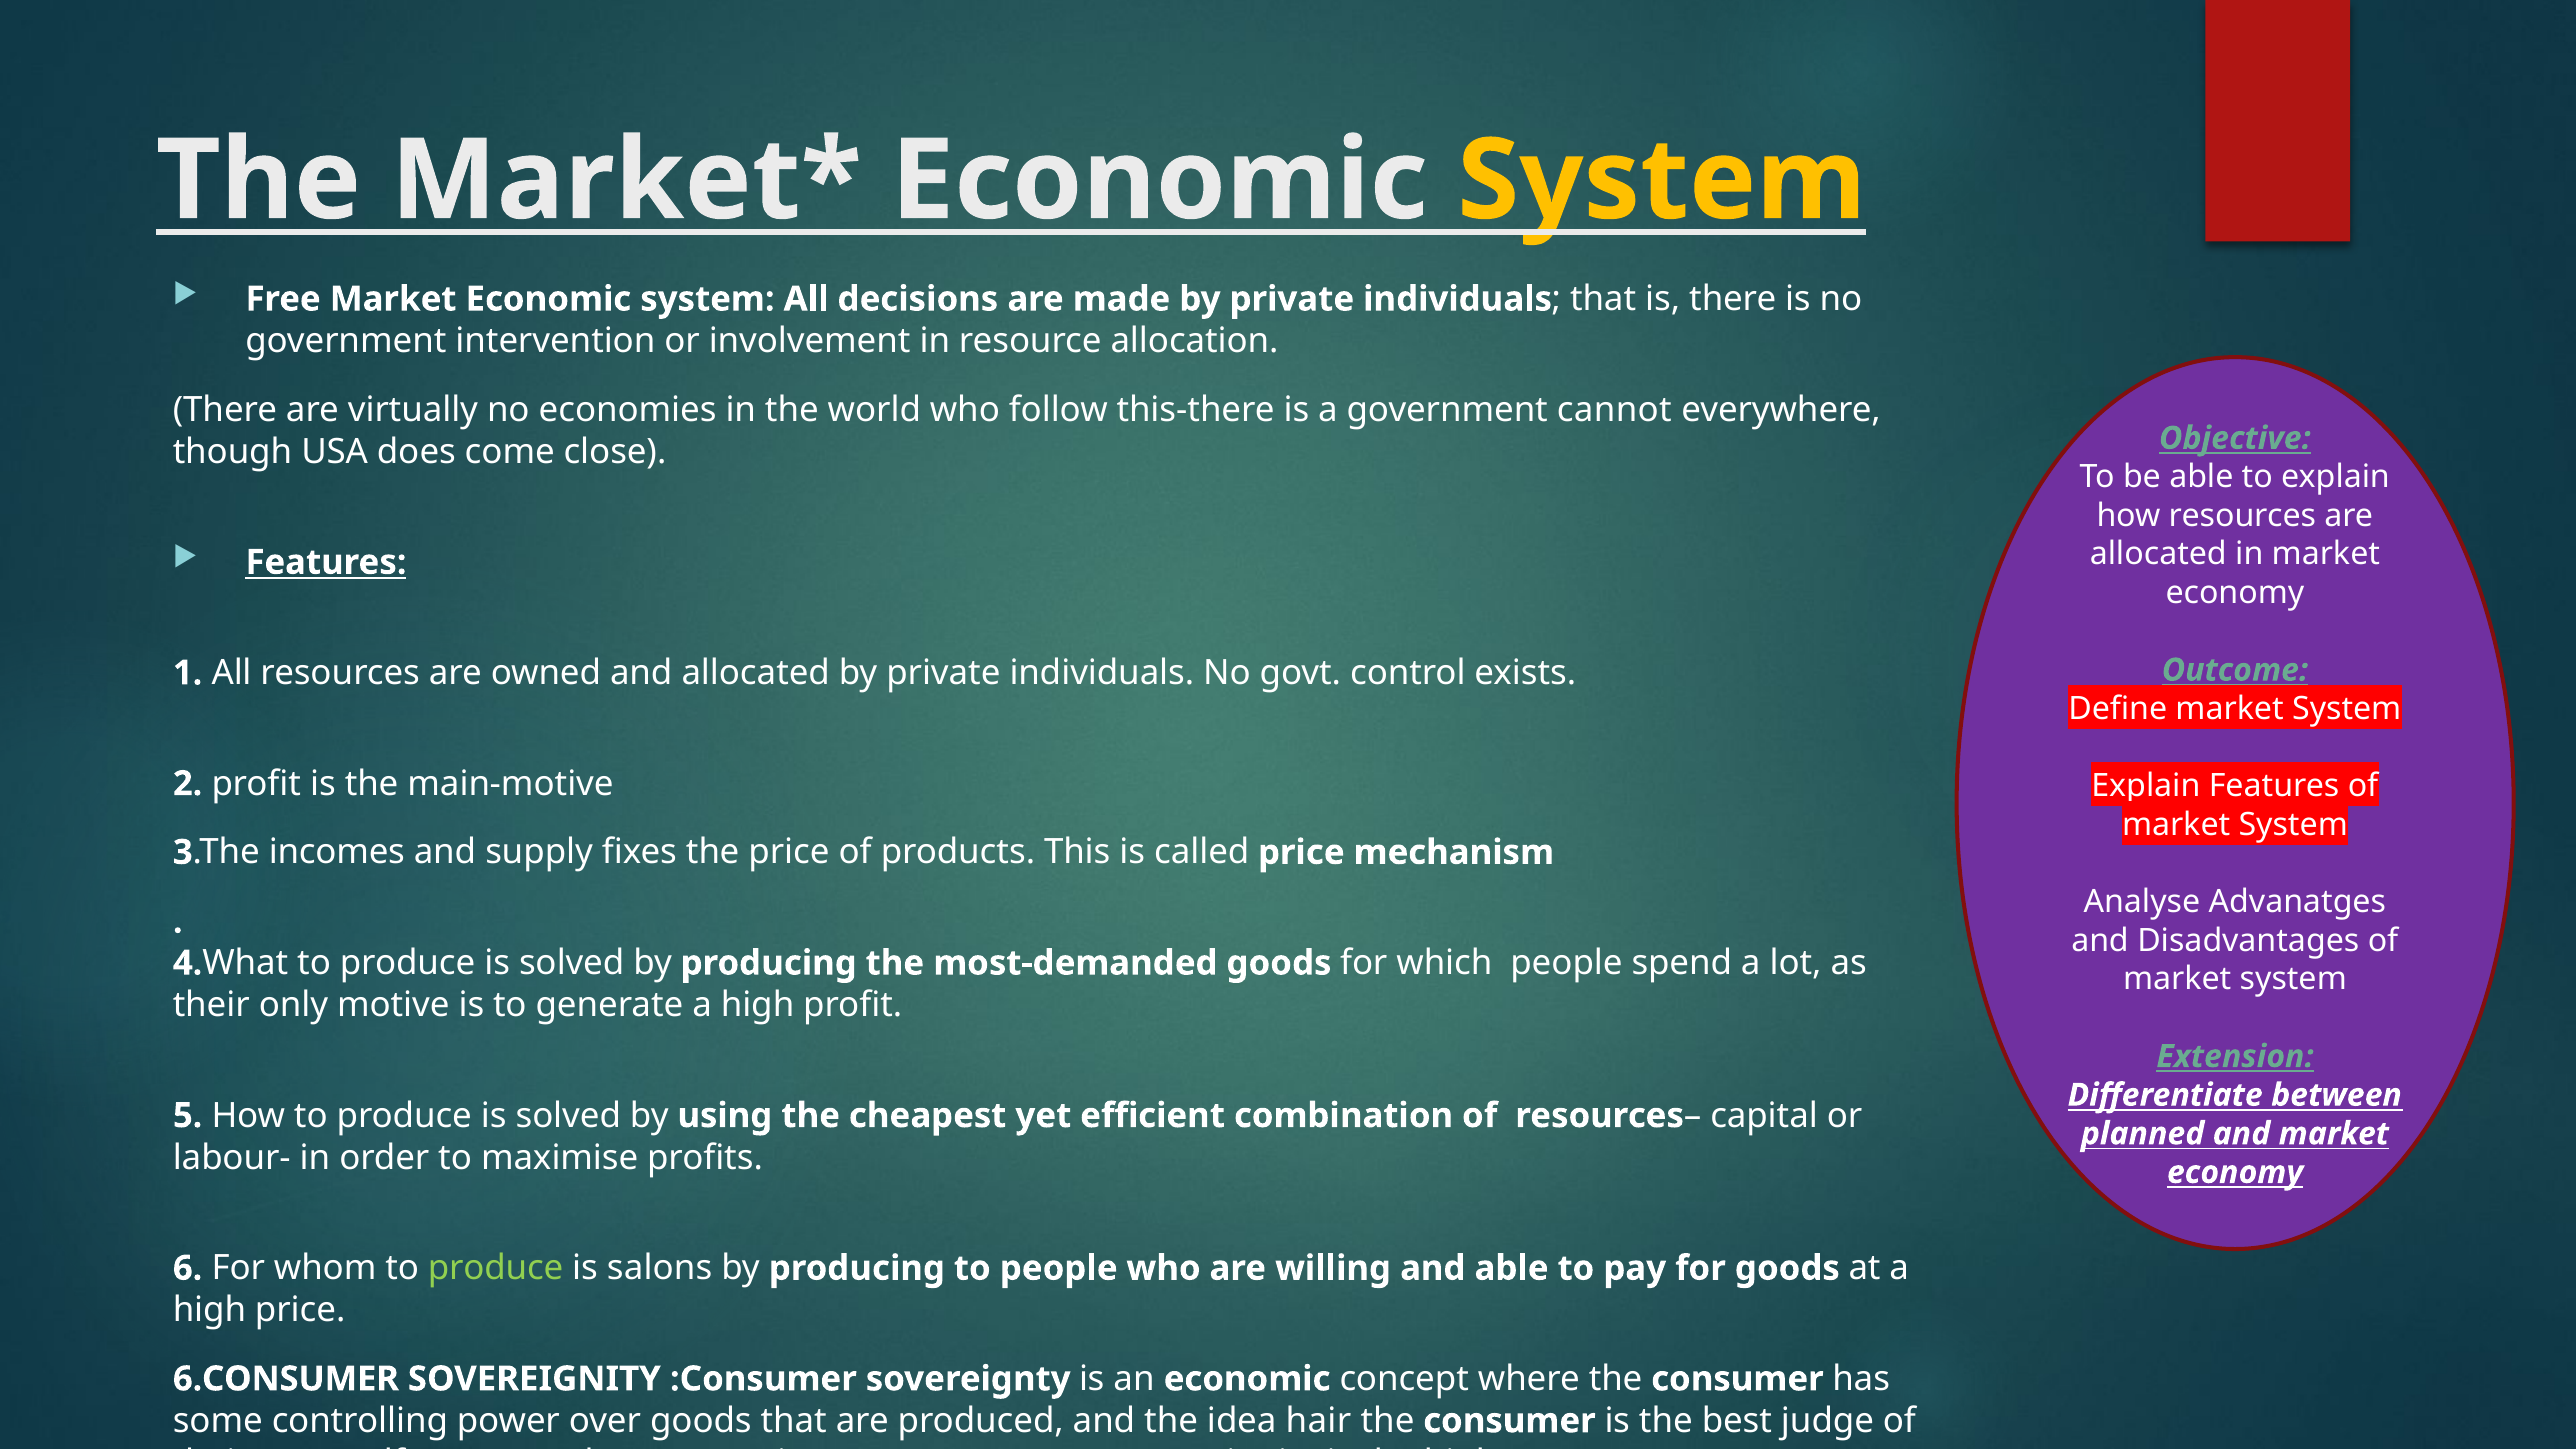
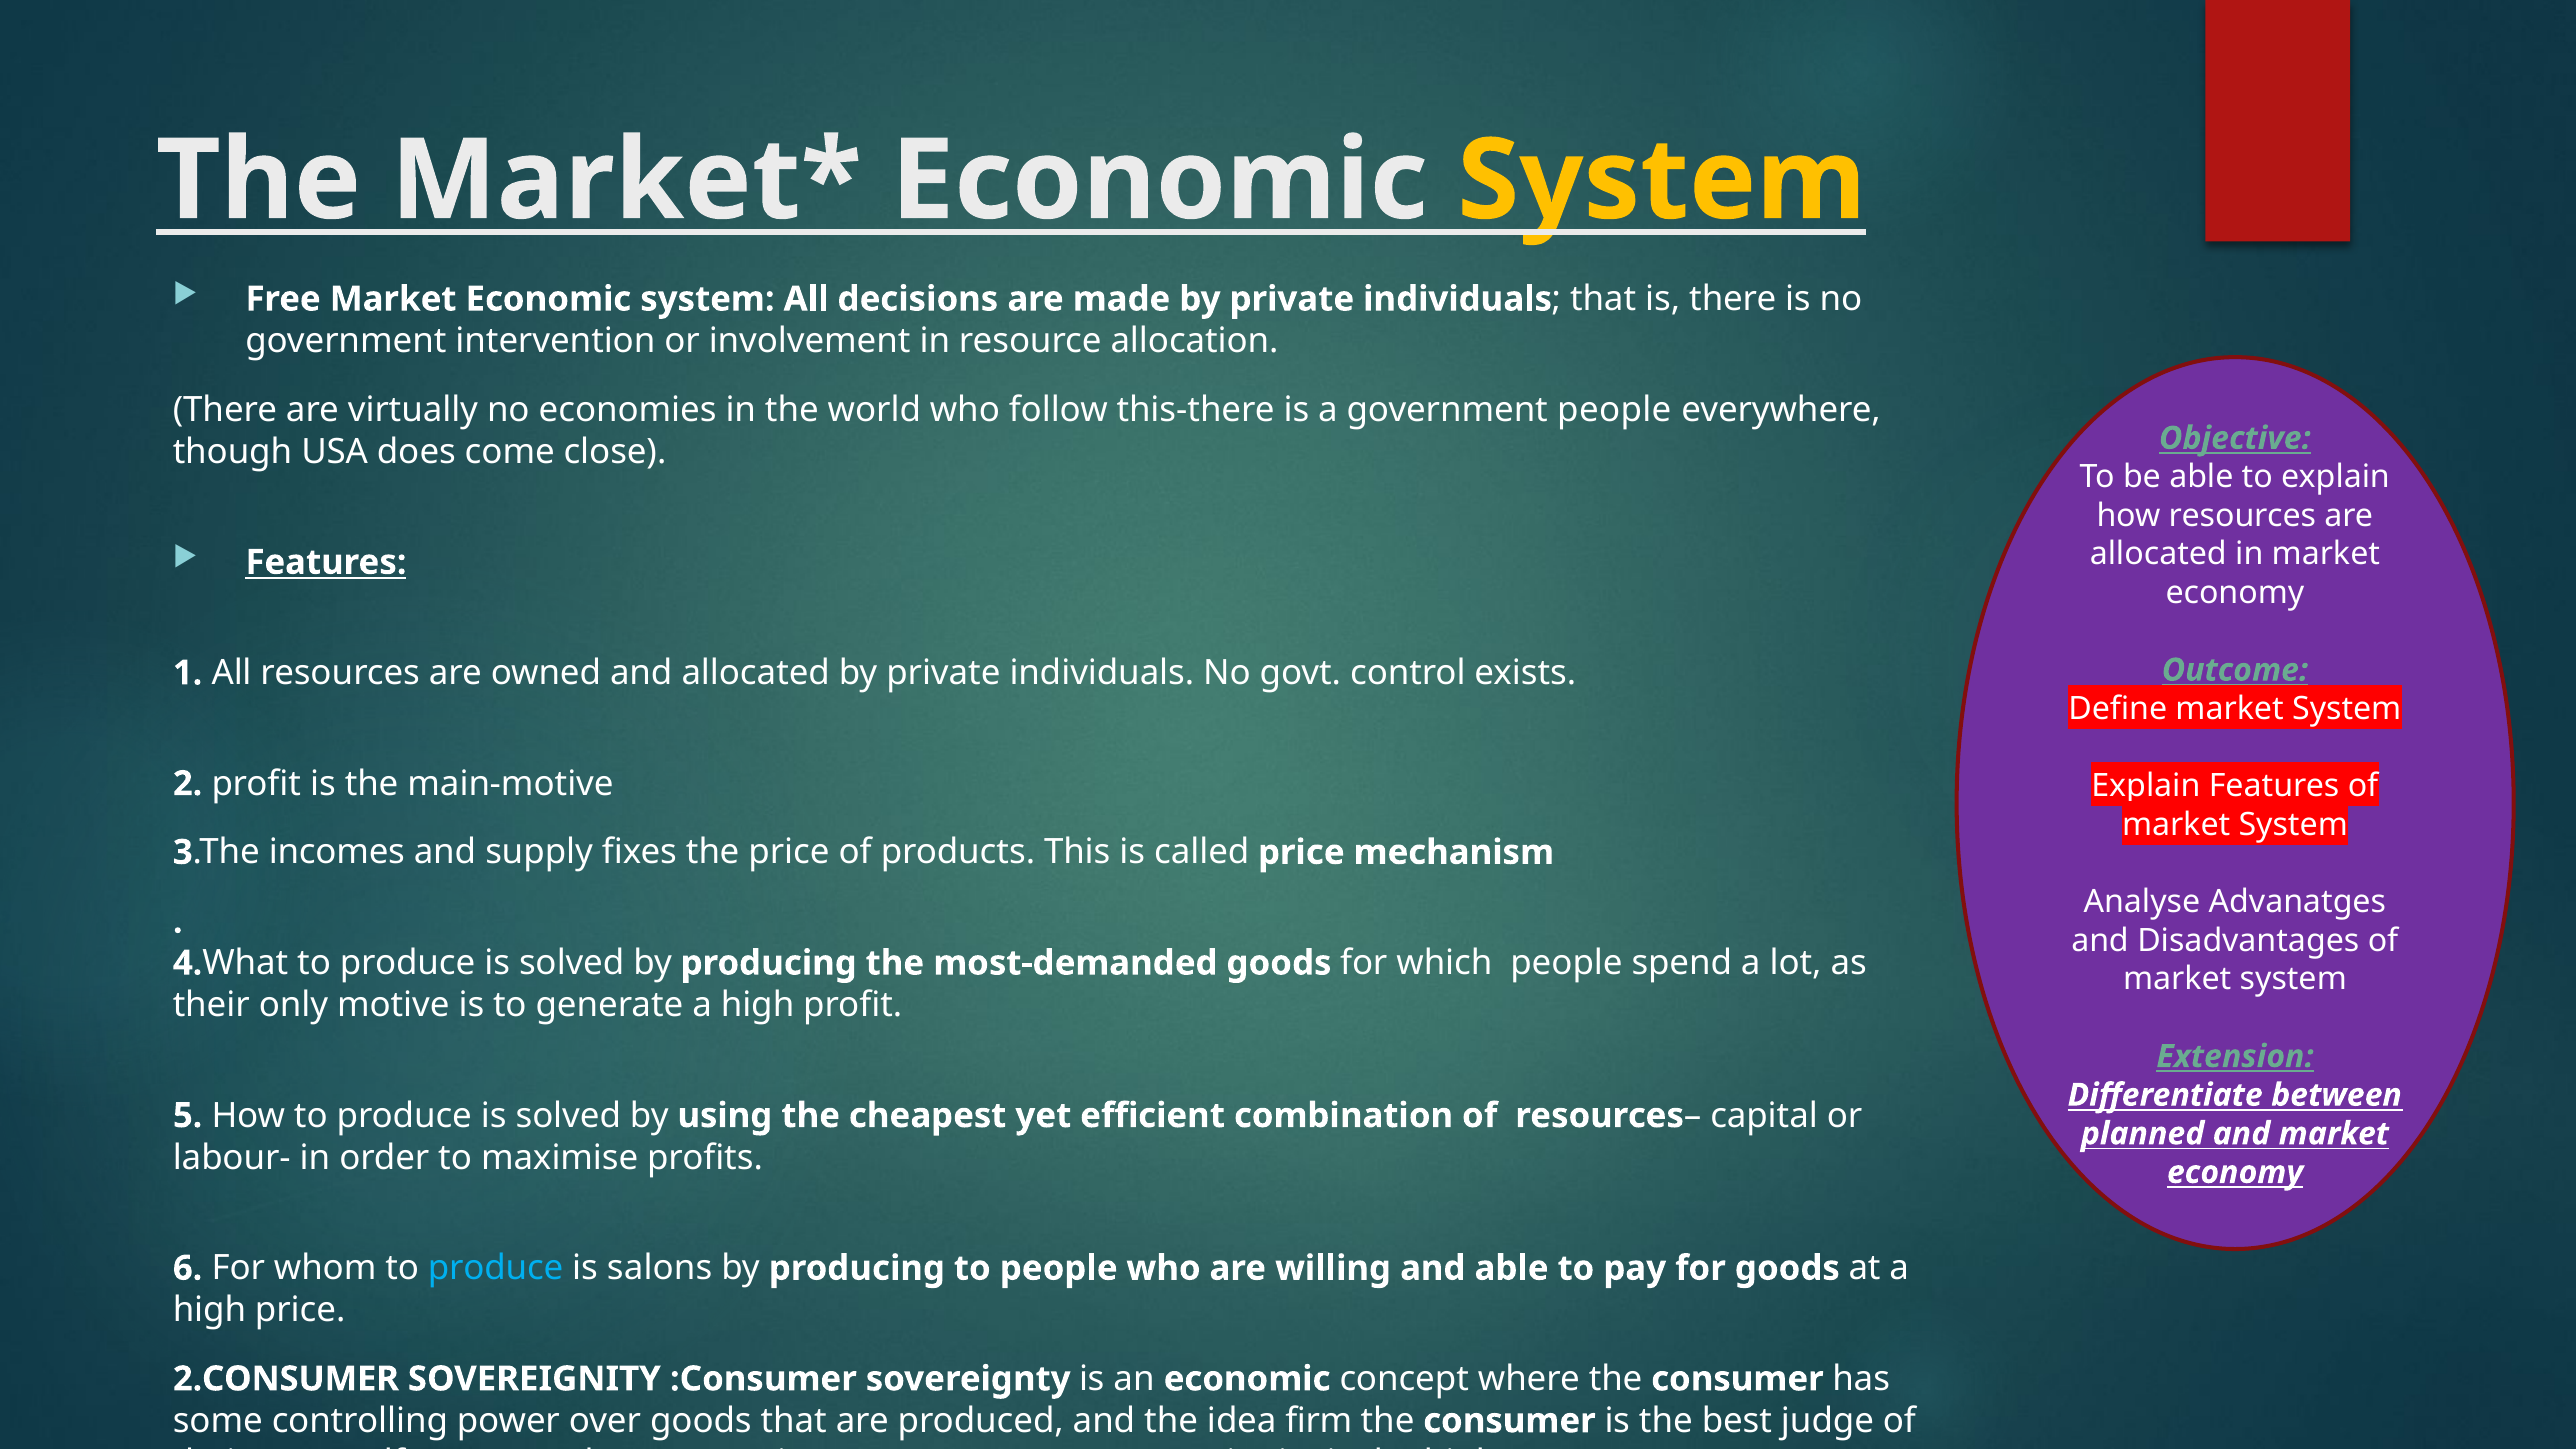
government cannot: cannot -> people
produce at (496, 1268) colour: light green -> light blue
6.CONSUMER: 6.CONSUMER -> 2.CONSUMER
hair: hair -> firm
